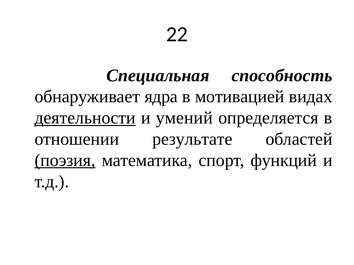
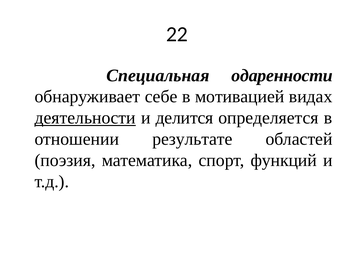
способность: способность -> одаренности
ядра: ядра -> себе
умений: умений -> делится
поэзия underline: present -> none
